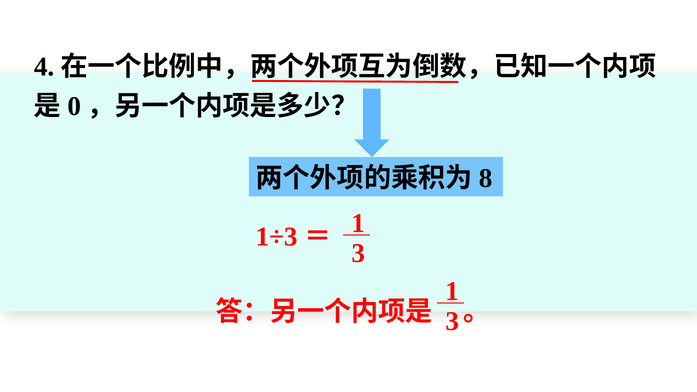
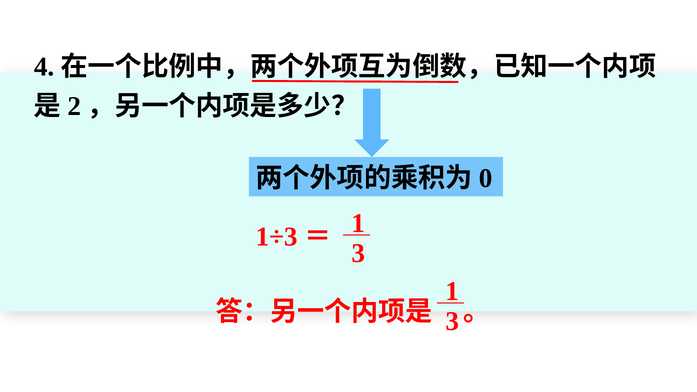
0: 0 -> 2
8: 8 -> 0
